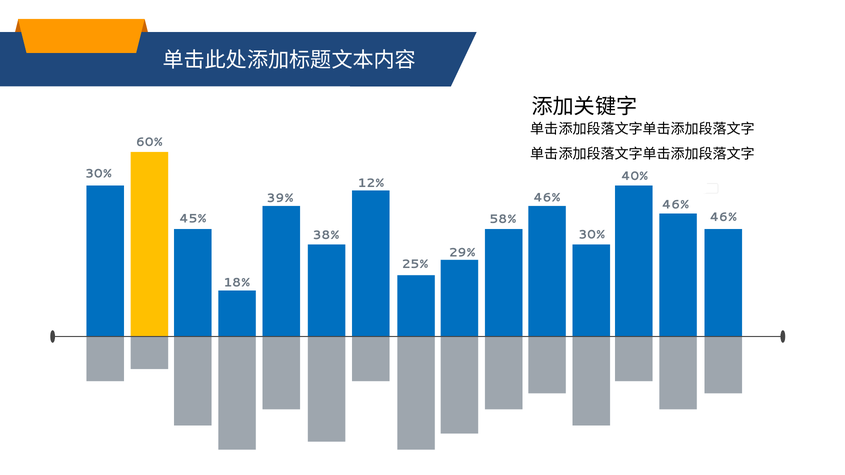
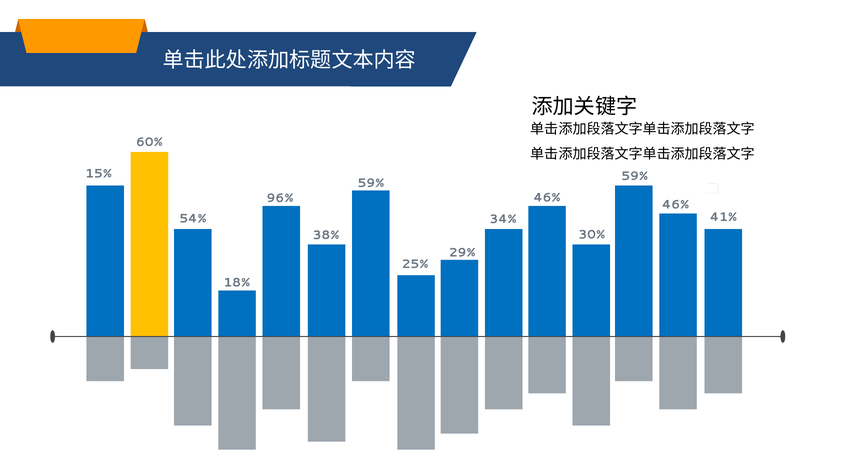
30% at (98, 174): 30% -> 15%
40% at (635, 176): 40% -> 59%
12% at (371, 183): 12% -> 59%
39%: 39% -> 96%
46% at (723, 217): 46% -> 41%
45%: 45% -> 54%
58%: 58% -> 34%
